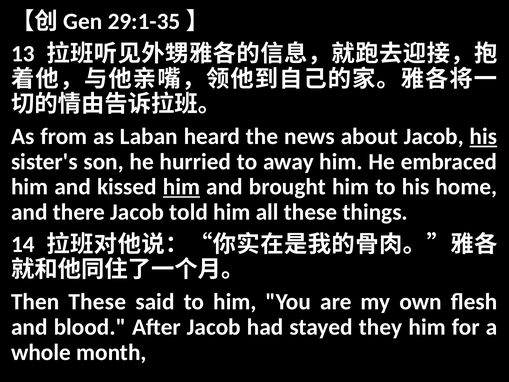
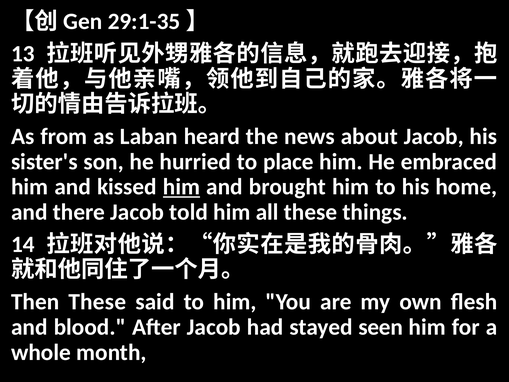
his at (483, 136) underline: present -> none
away: away -> place
they: they -> seen
